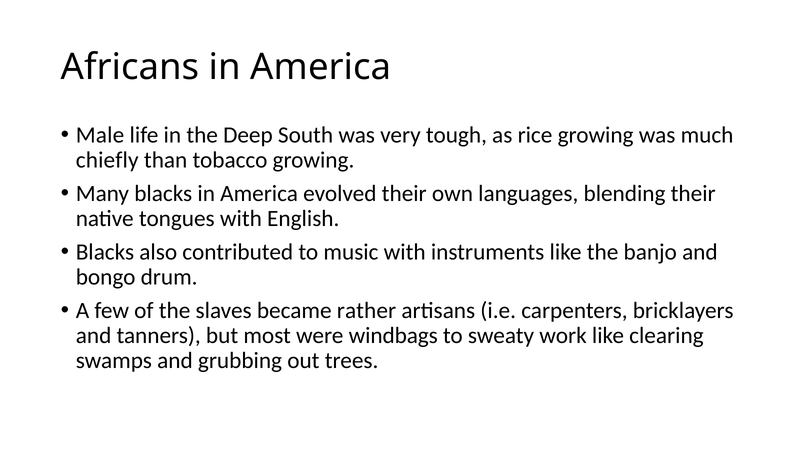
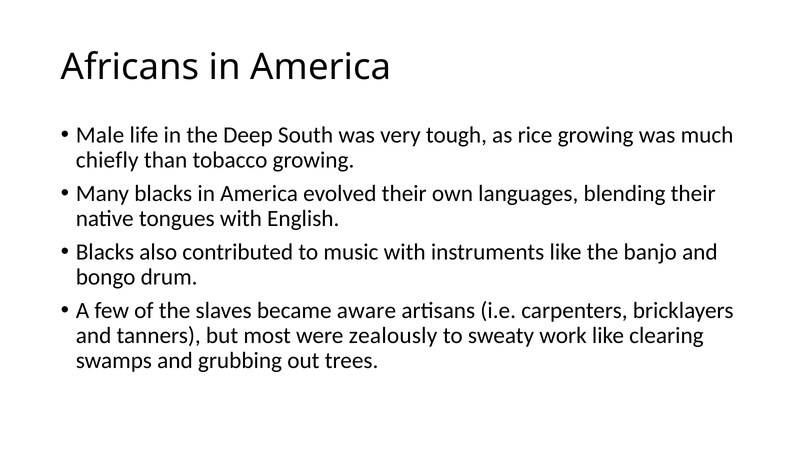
rather: rather -> aware
windbags: windbags -> zealously
